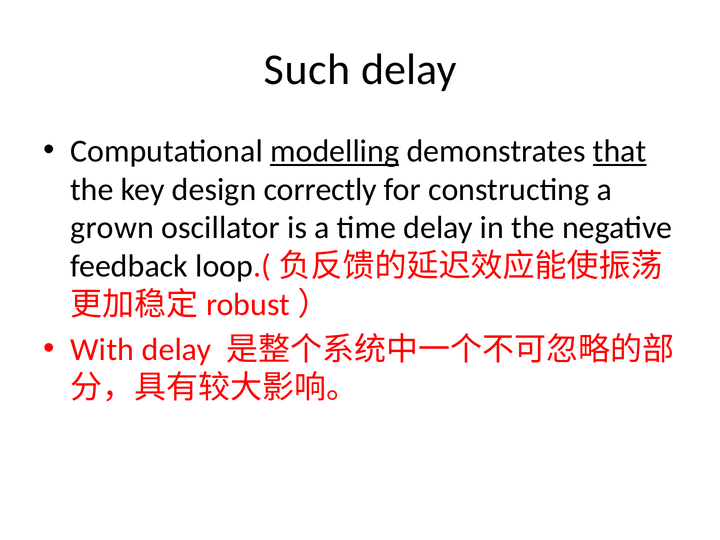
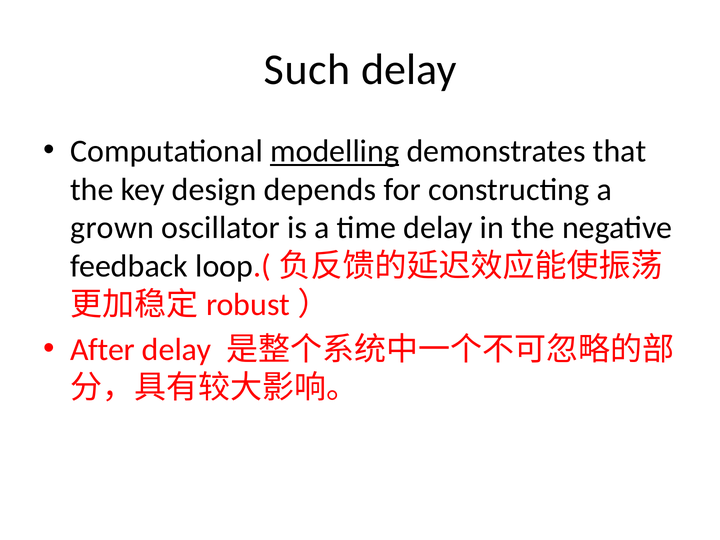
that underline: present -> none
correctly: correctly -> depends
With: With -> After
